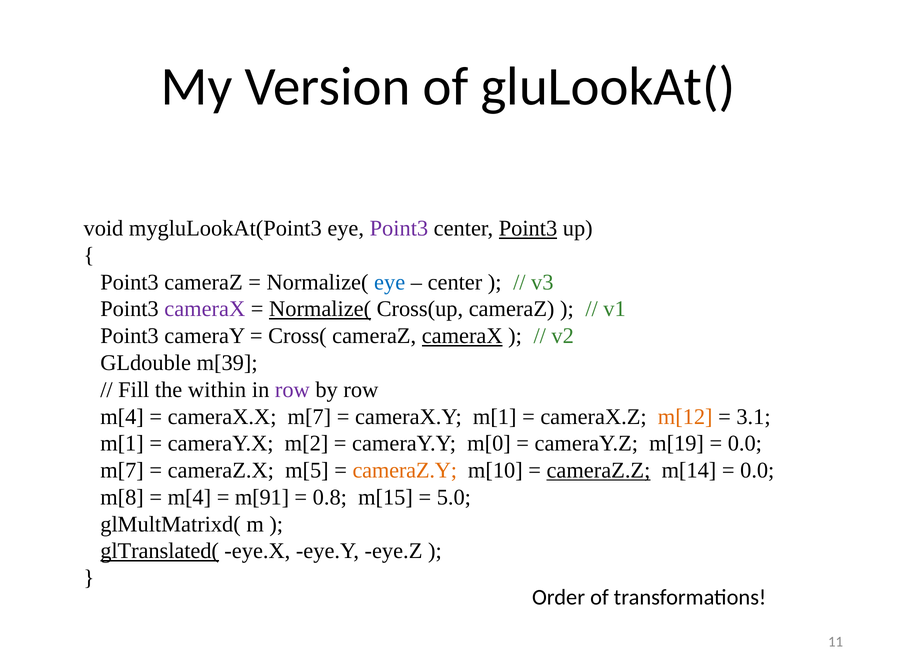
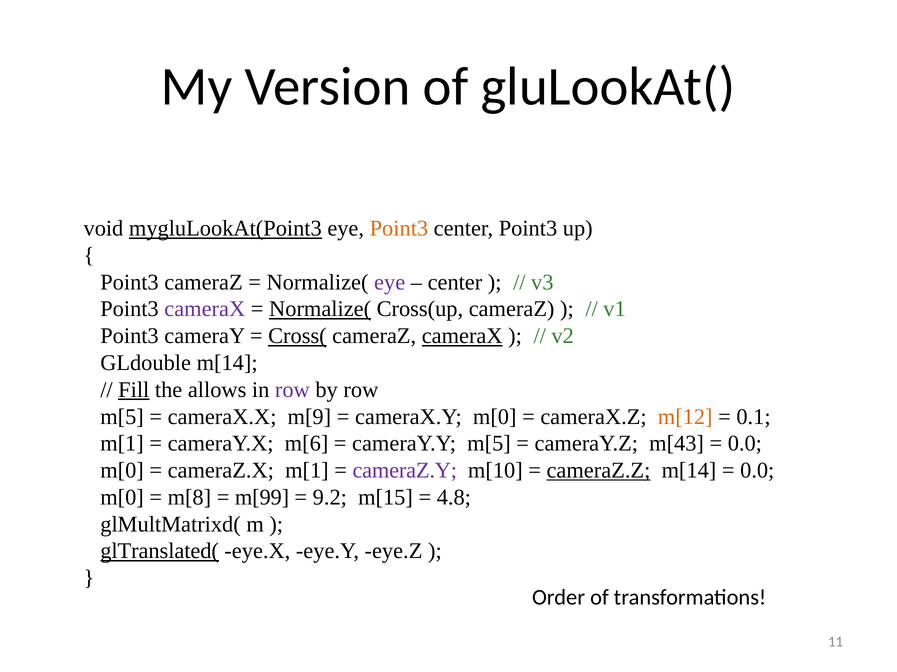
mygluLookAt(Point3 underline: none -> present
Point3 at (399, 229) colour: purple -> orange
Point3 at (528, 229) underline: present -> none
eye at (390, 283) colour: blue -> purple
Cross( underline: none -> present
GLdouble m[39: m[39 -> m[14
Fill underline: none -> present
within: within -> allows
m[4 at (122, 417): m[4 -> m[5
cameraX.X m[7: m[7 -> m[9
cameraX.Y m[1: m[1 -> m[0
3.1: 3.1 -> 0.1
m[2: m[2 -> m[6
cameraY.Y m[0: m[0 -> m[5
m[19: m[19 -> m[43
m[7 at (122, 471): m[7 -> m[0
cameraZ.X m[5: m[5 -> m[1
cameraZ.Y colour: orange -> purple
m[8 at (122, 498): m[8 -> m[0
m[4 at (189, 498): m[4 -> m[8
m[91: m[91 -> m[99
0.8: 0.8 -> 9.2
5.0: 5.0 -> 4.8
